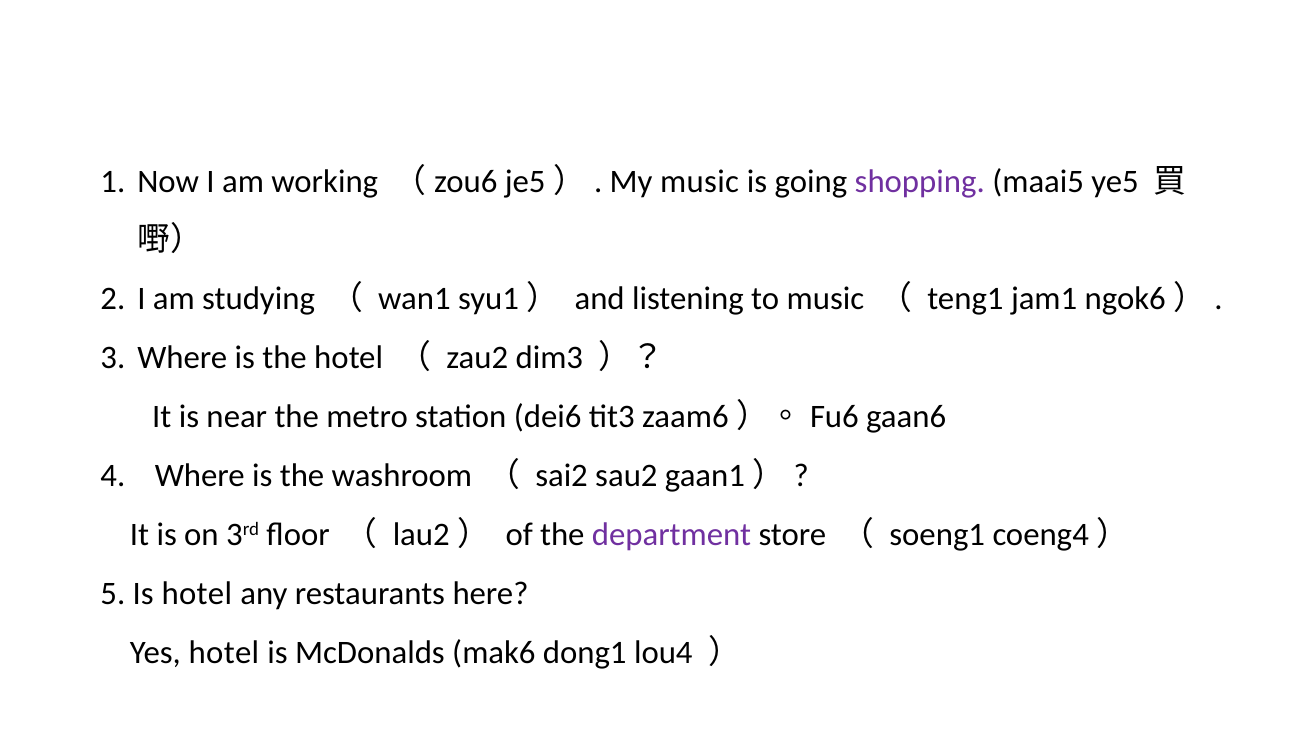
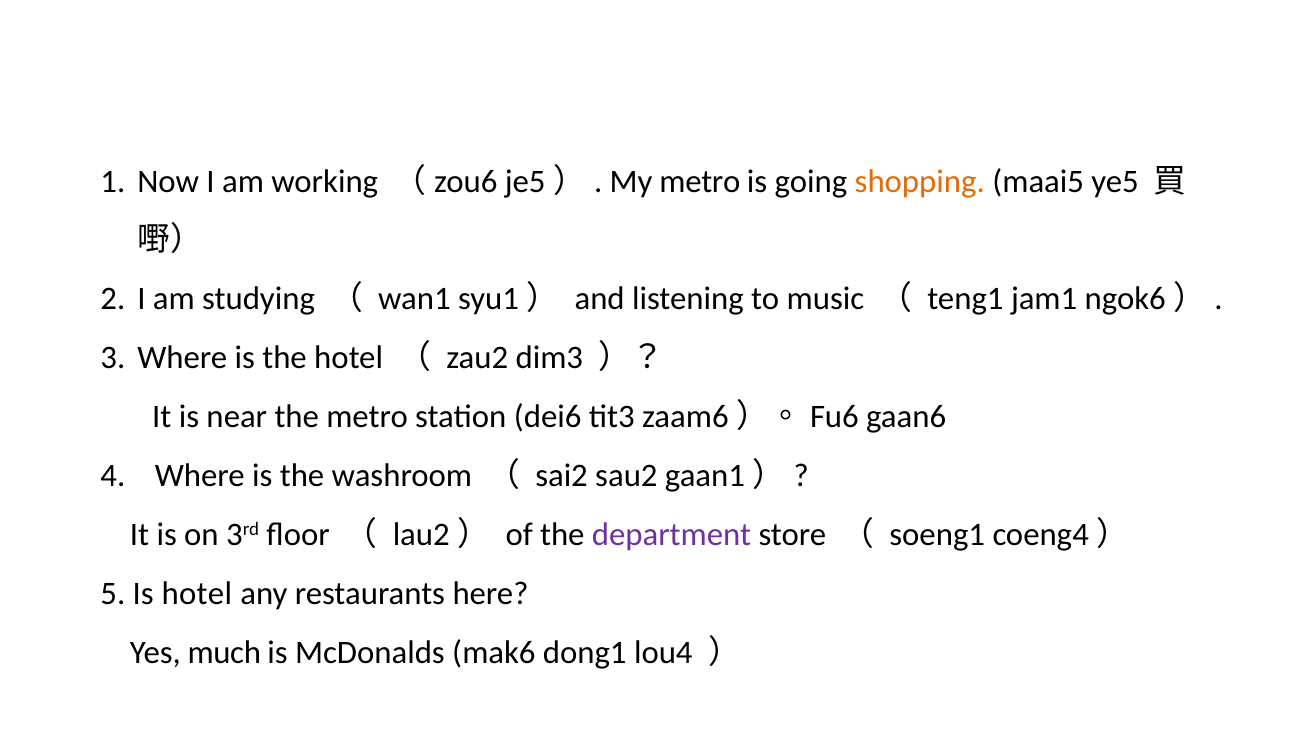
My music: music -> metro
shopping colour: purple -> orange
Yes hotel: hotel -> much
